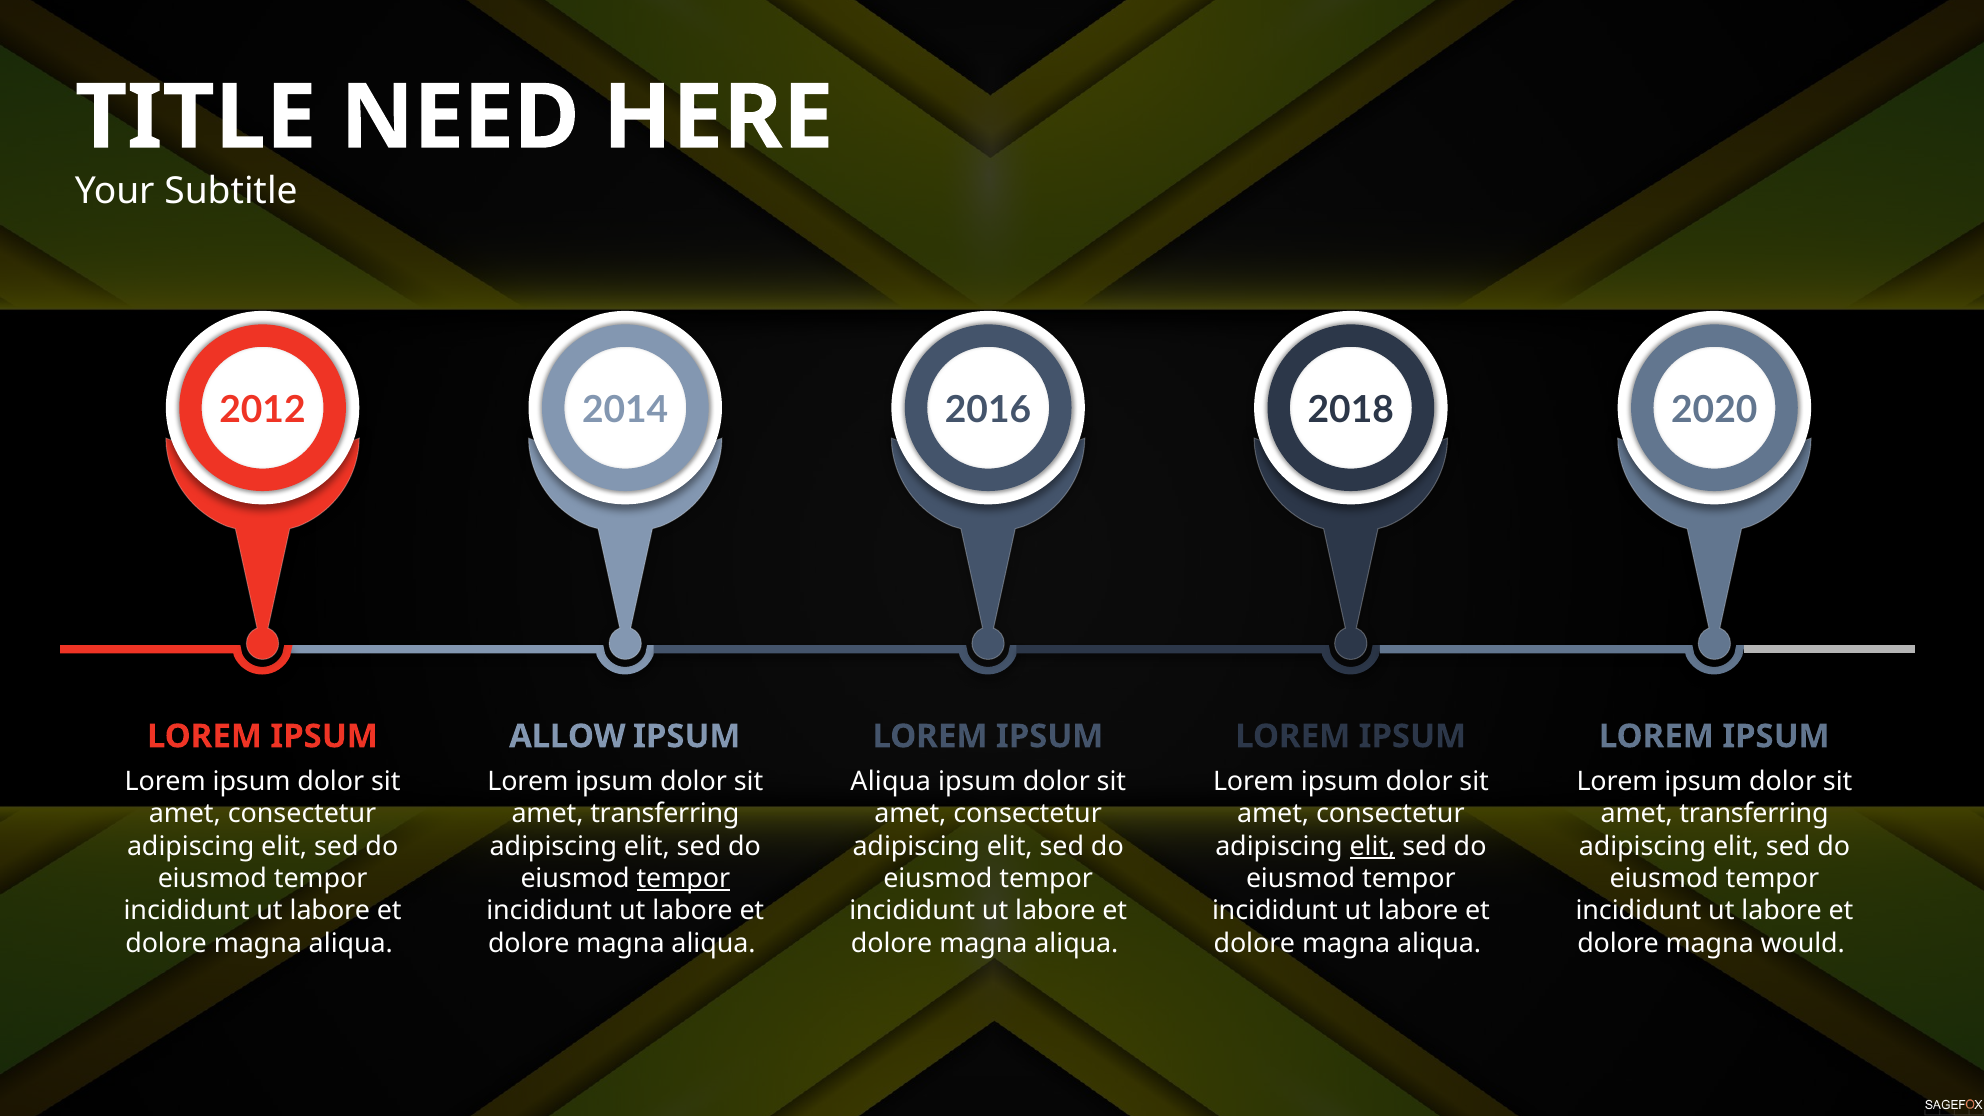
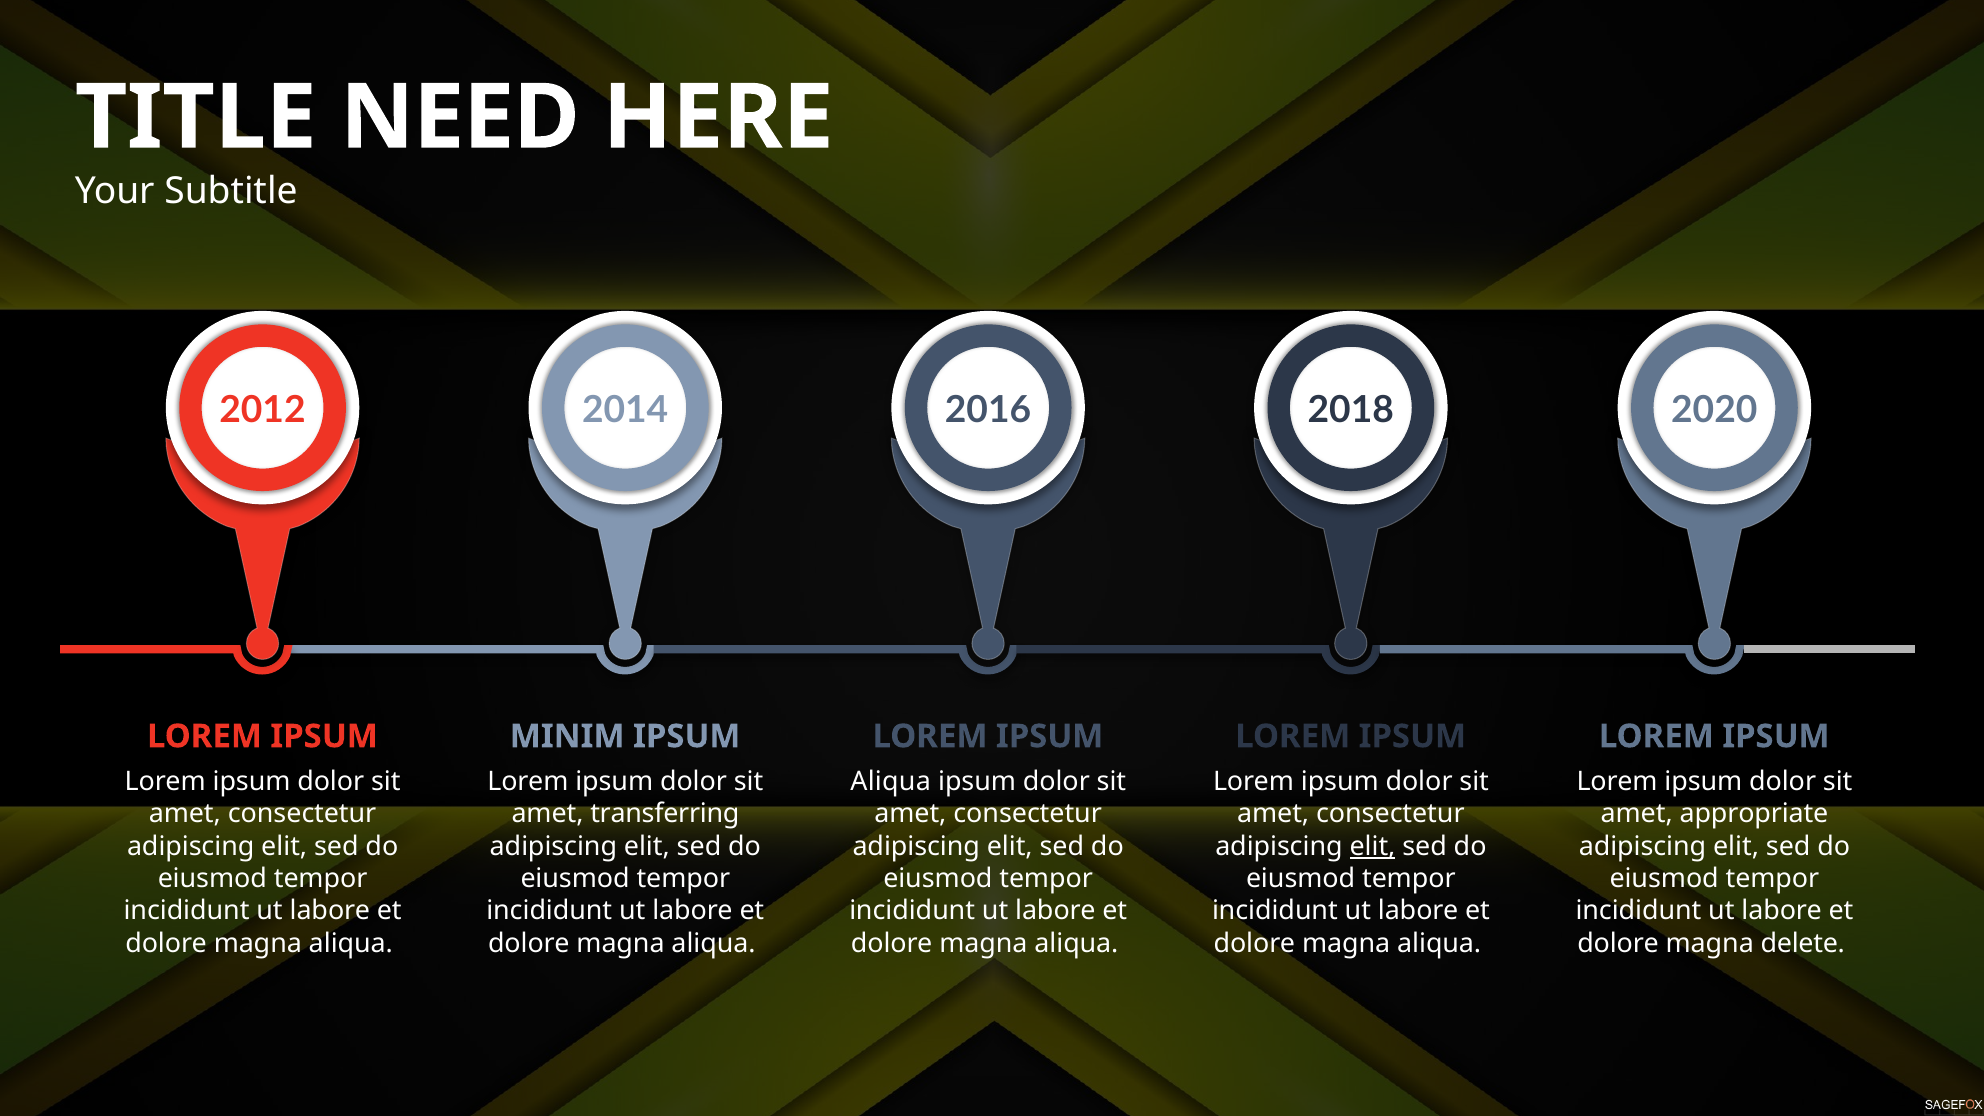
ALLOW: ALLOW -> MINIM
transferring at (1754, 814): transferring -> appropriate
tempor at (683, 879) underline: present -> none
would: would -> delete
